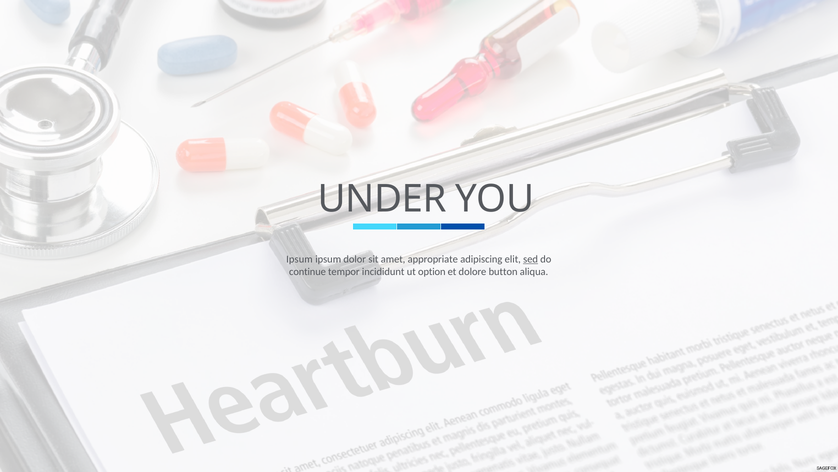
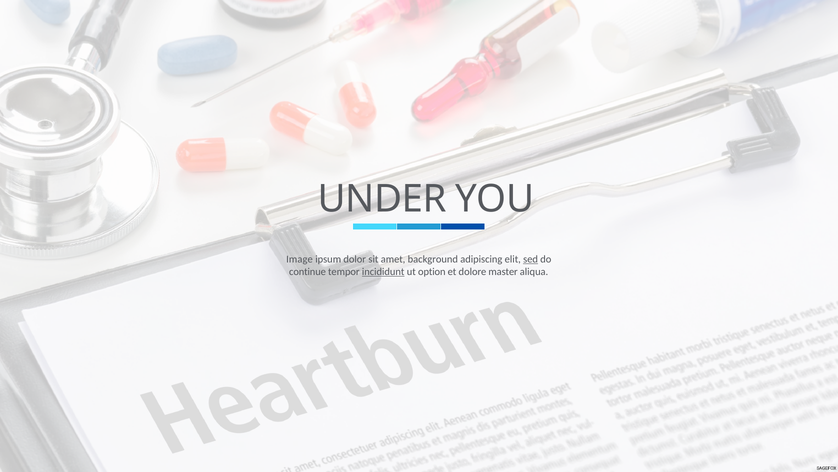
Ipsum at (299, 259): Ipsum -> Image
appropriate: appropriate -> background
incididunt underline: none -> present
button: button -> master
